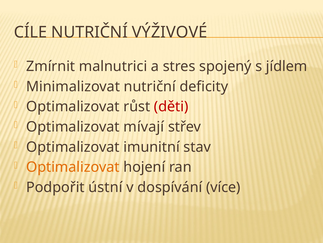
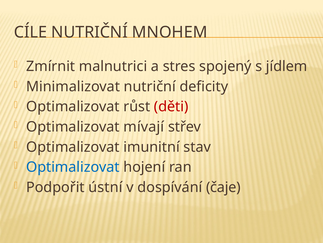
VÝŽIVOVÉ: VÝŽIVOVÉ -> MNOHEM
Optimalizovat at (73, 167) colour: orange -> blue
více: více -> čaje
